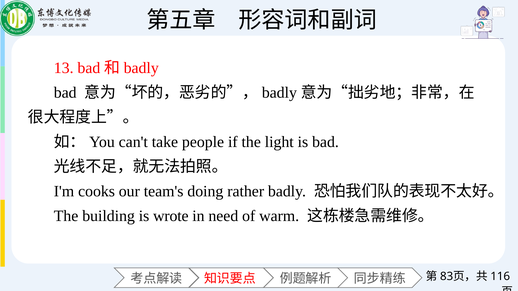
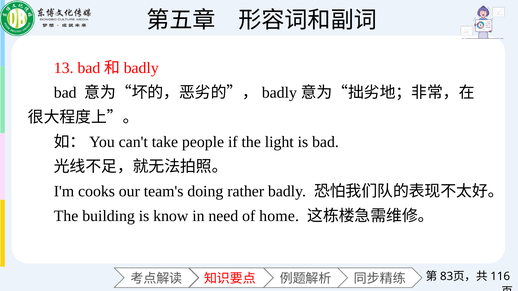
wrote: wrote -> know
warm: warm -> home
